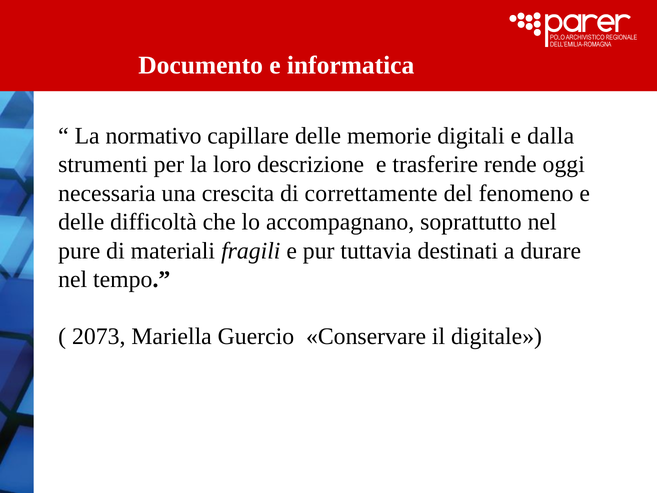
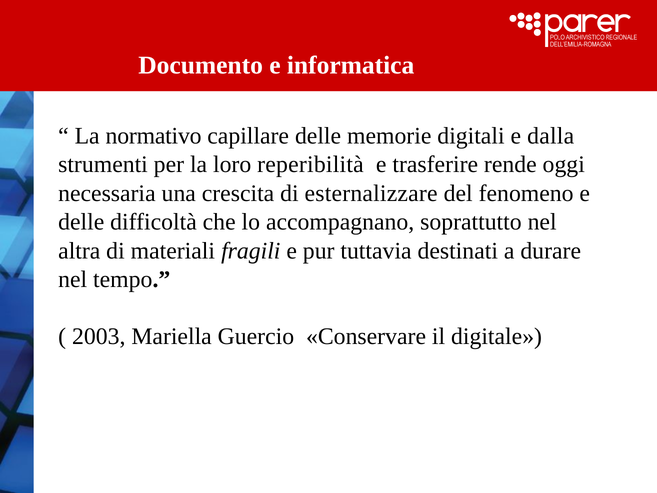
descrizione: descrizione -> reperibilità
correttamente: correttamente -> esternalizzare
pure: pure -> altra
2073: 2073 -> 2003
